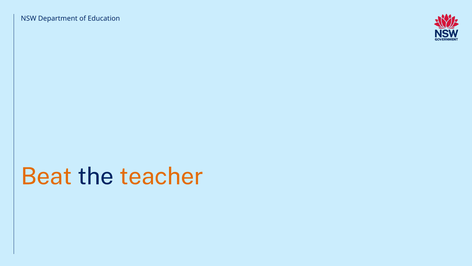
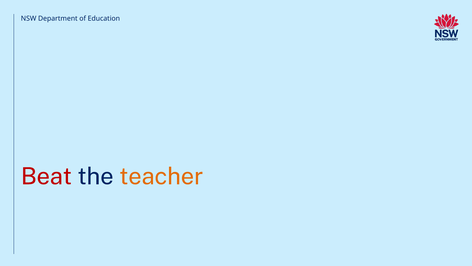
Beat colour: orange -> red
